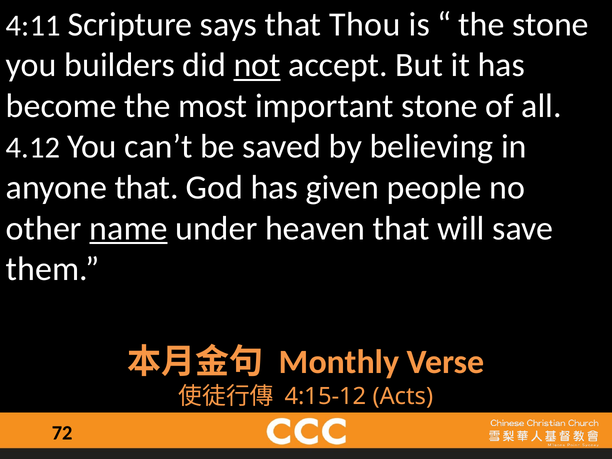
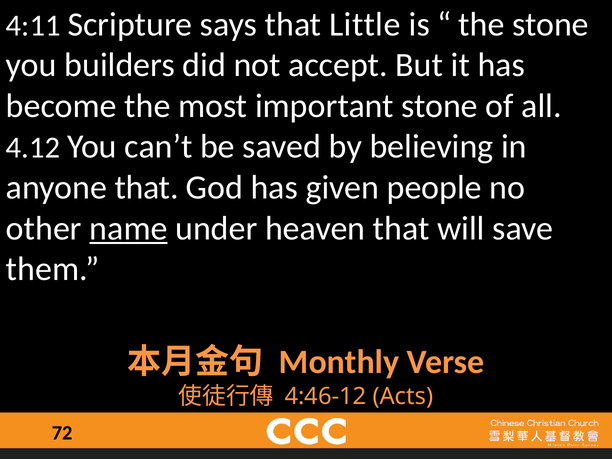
Thou: Thou -> Little
not underline: present -> none
4:15-12: 4:15-12 -> 4:46-12
